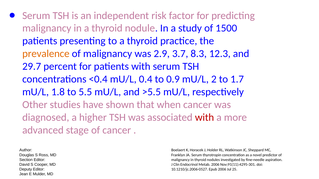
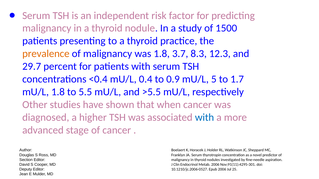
was 2.9: 2.9 -> 1.8
2: 2 -> 5
with at (205, 118) colour: red -> blue
